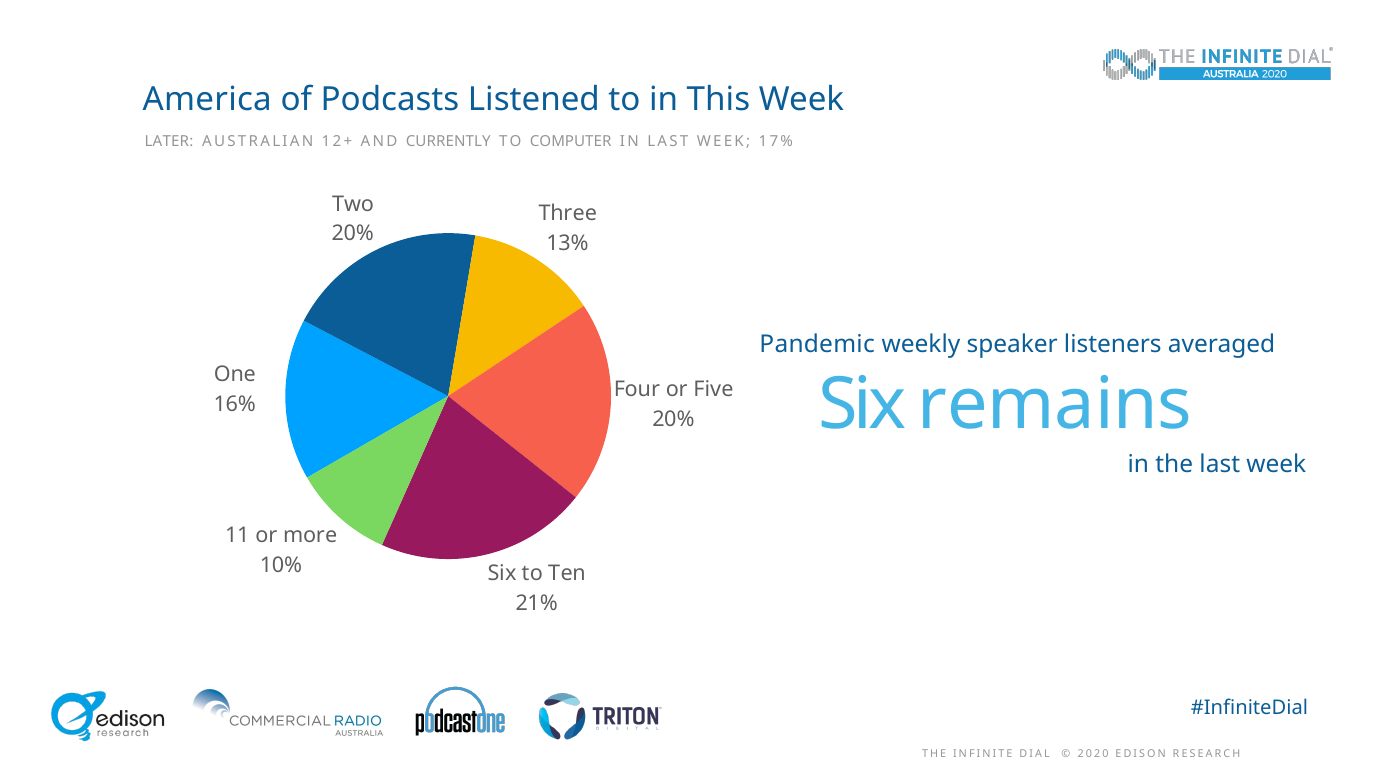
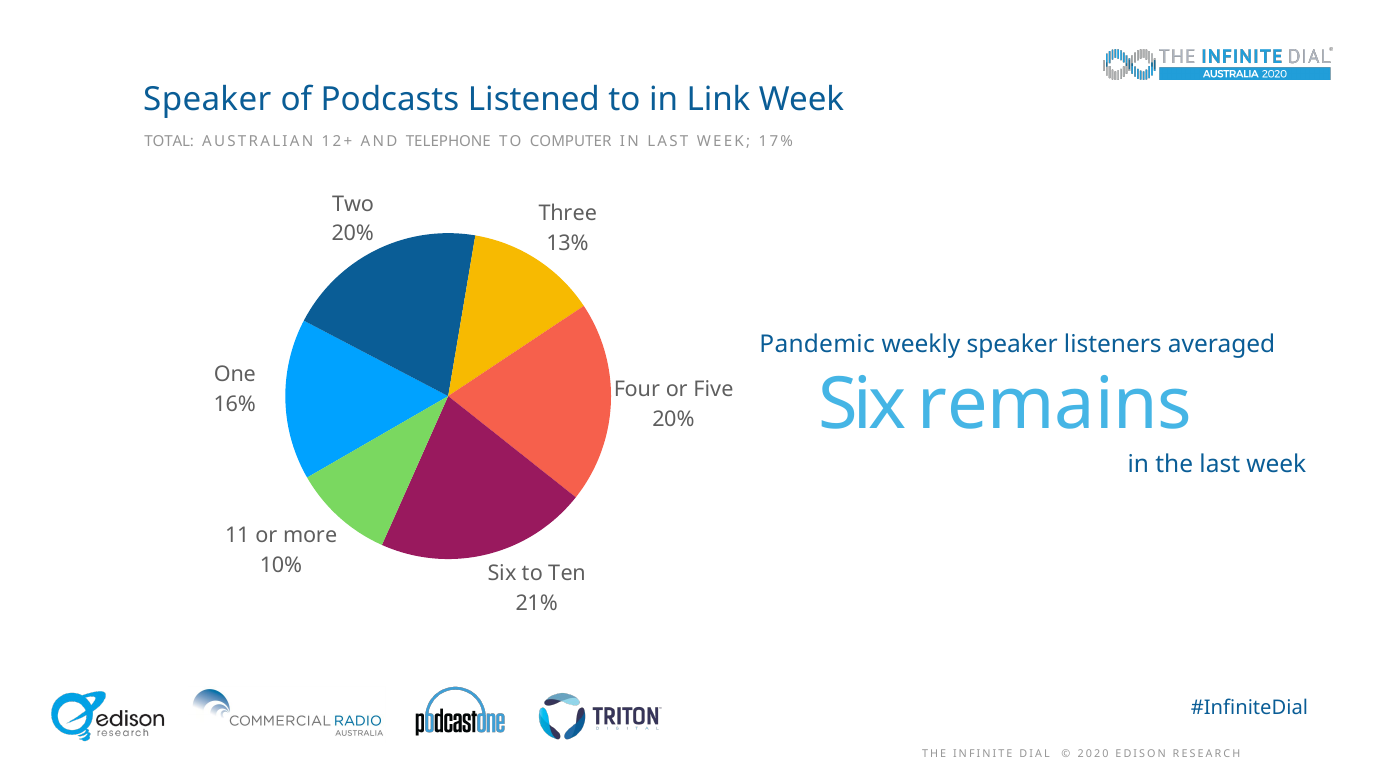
America at (207, 100): America -> Speaker
This: This -> Link
LATER: LATER -> TOTAL
CURRENTLY: CURRENTLY -> TELEPHONE
